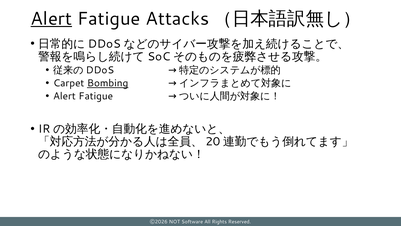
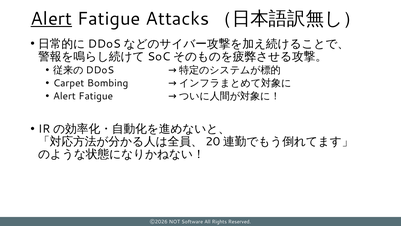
Bombing underline: present -> none
